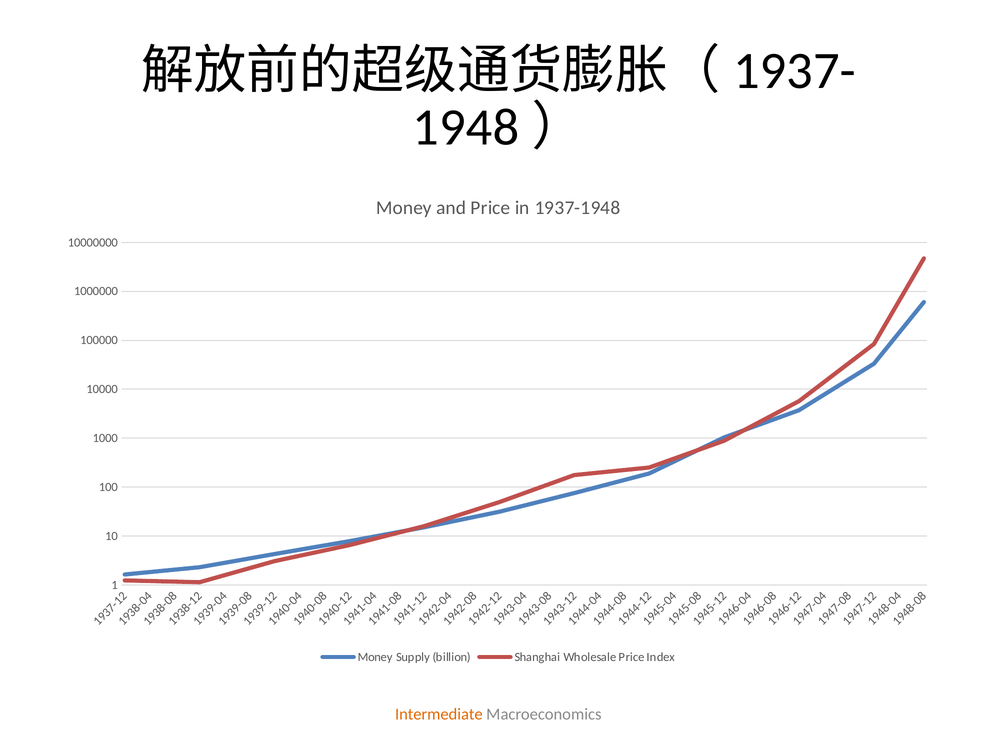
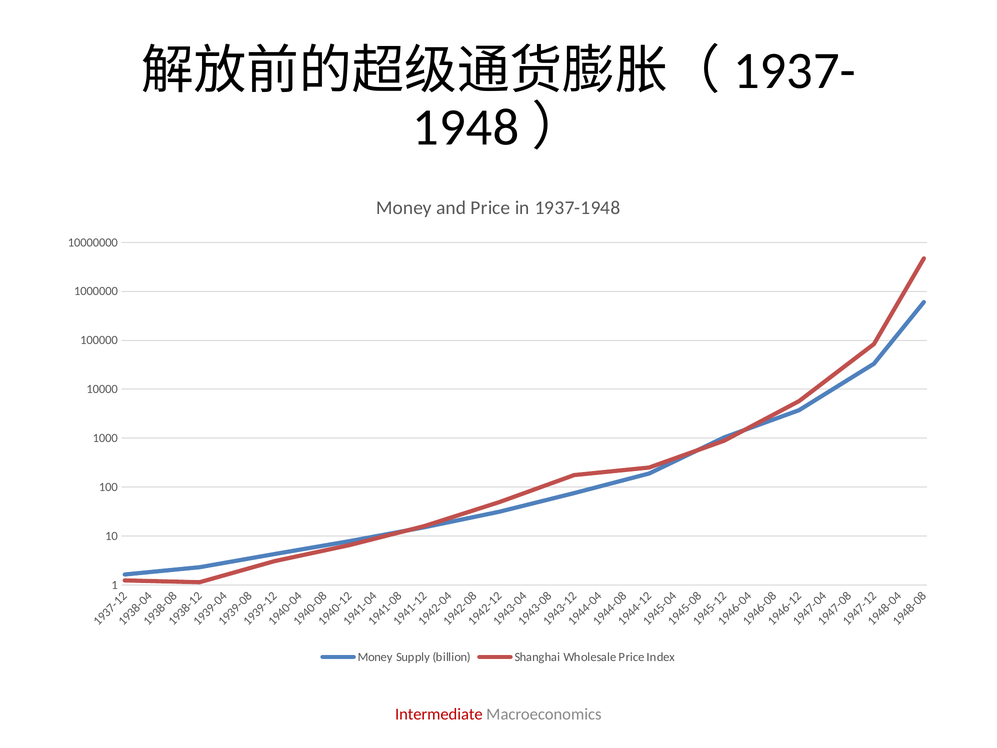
Intermediate colour: orange -> red
